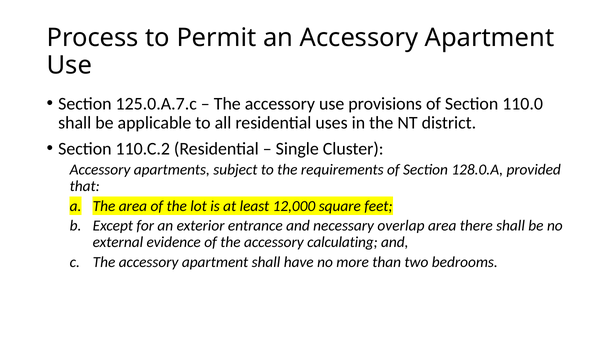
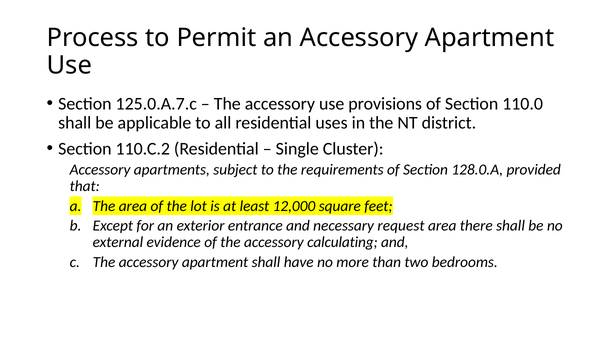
overlap: overlap -> request
